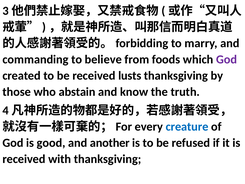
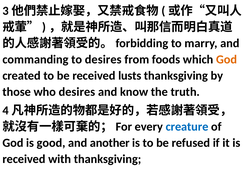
to believe: believe -> desires
God at (227, 59) colour: purple -> orange
who abstain: abstain -> desires
